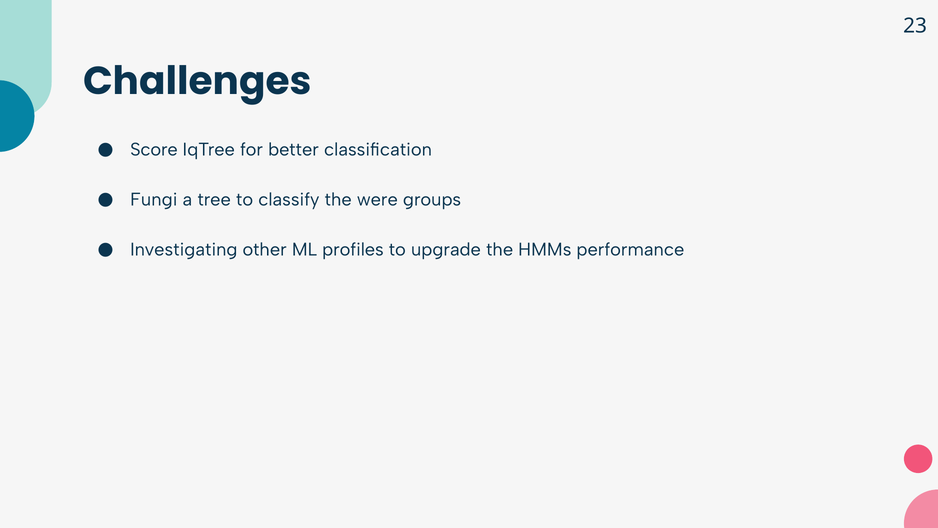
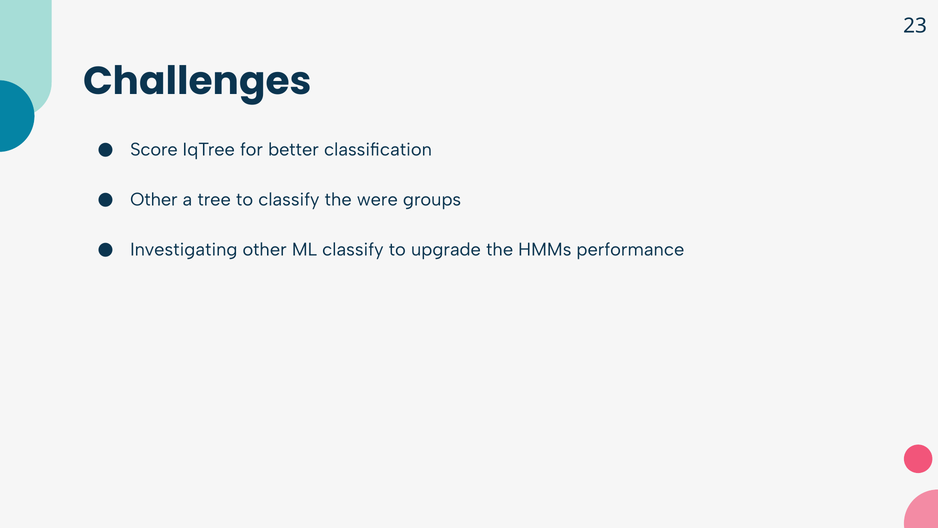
Fungi at (154, 199): Fungi -> Other
ML profiles: profiles -> classify
